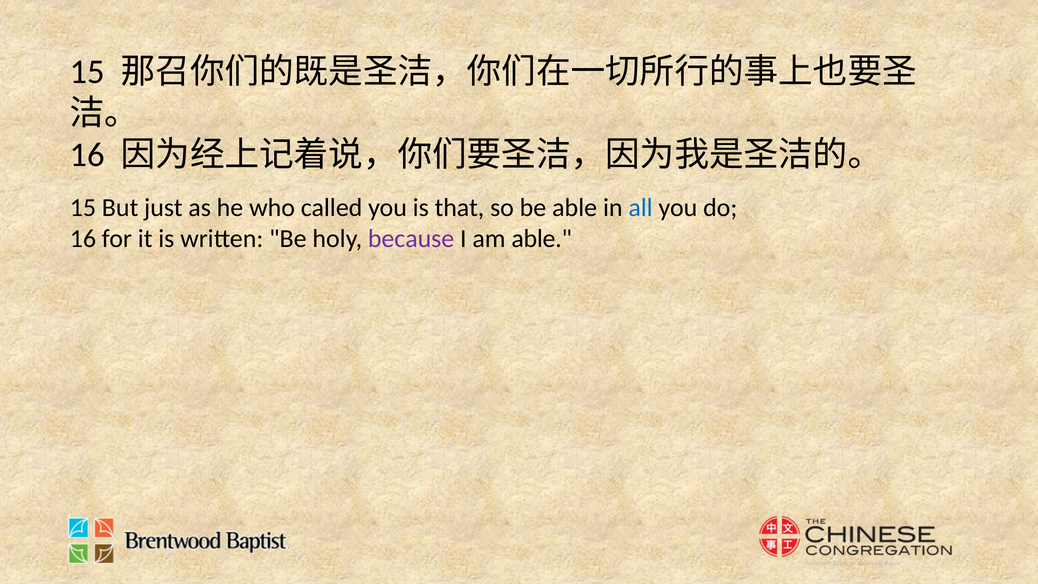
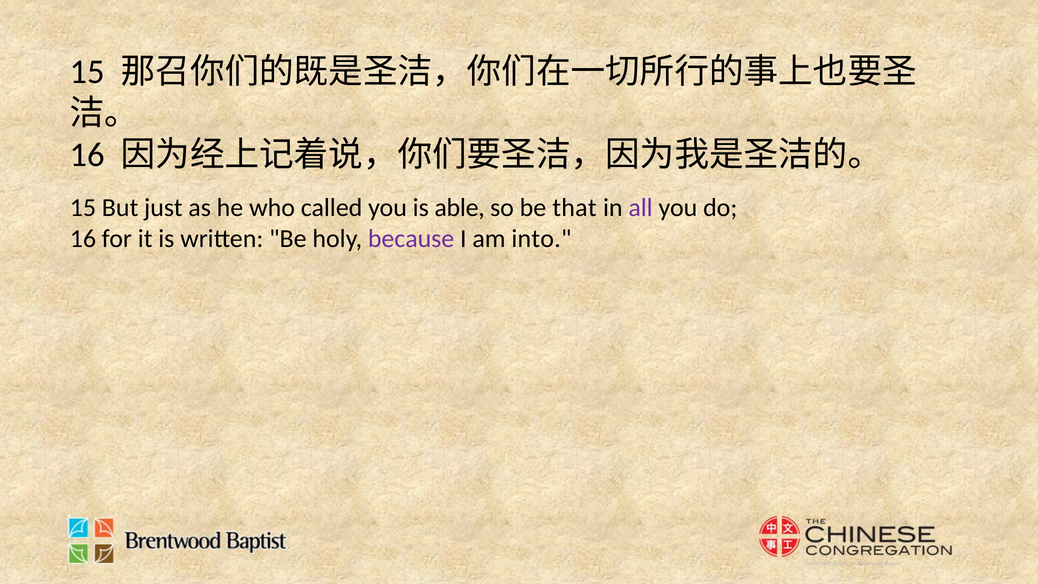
that: that -> able
be able: able -> that
all colour: blue -> purple
am able: able -> into
